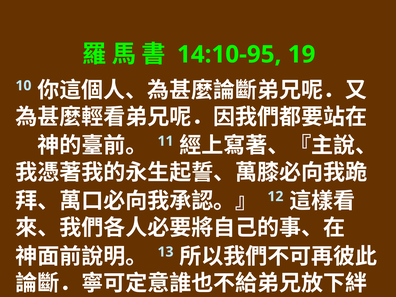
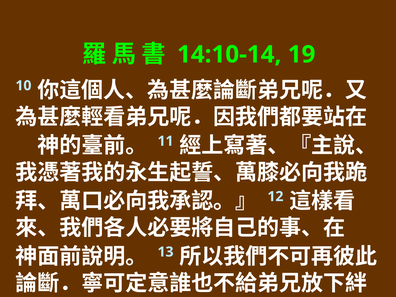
14:10-95: 14:10-95 -> 14:10-14
